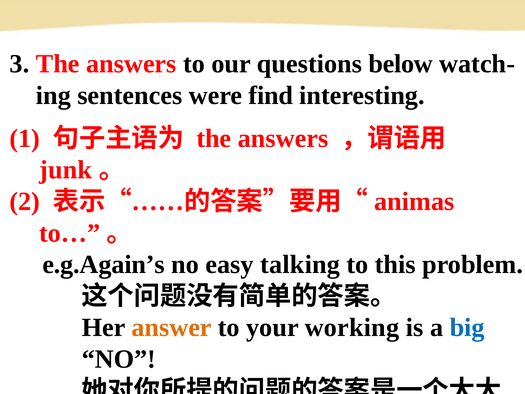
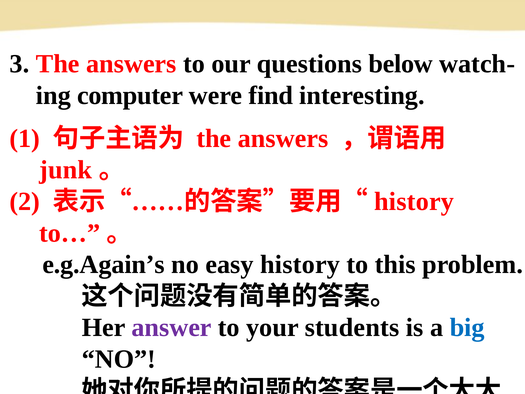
sentences: sentences -> computer
animas at (414, 201): animas -> history
easy talking: talking -> history
answer colour: orange -> purple
working: working -> students
